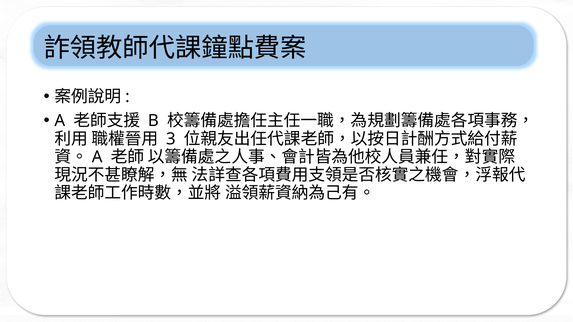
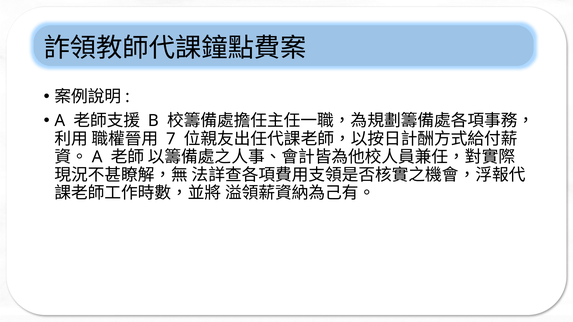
3: 3 -> 7
